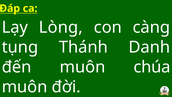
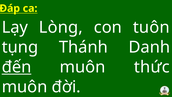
càng: càng -> tuôn
đến underline: none -> present
chúa: chúa -> thức
